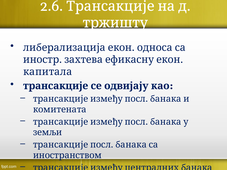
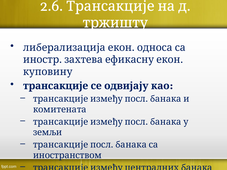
капитала: капитала -> куповину
